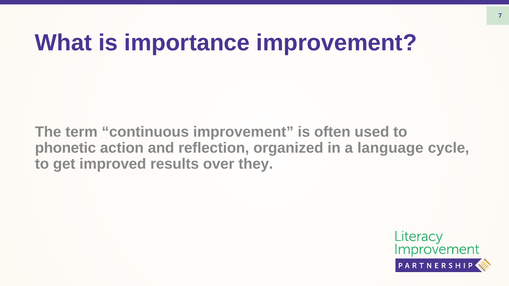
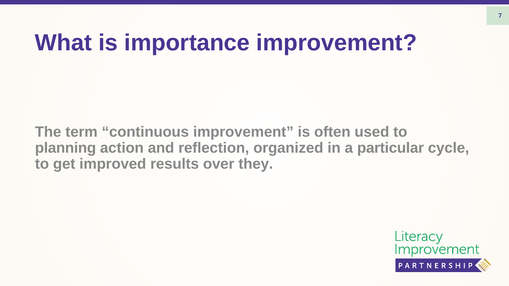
phonetic: phonetic -> planning
language: language -> particular
